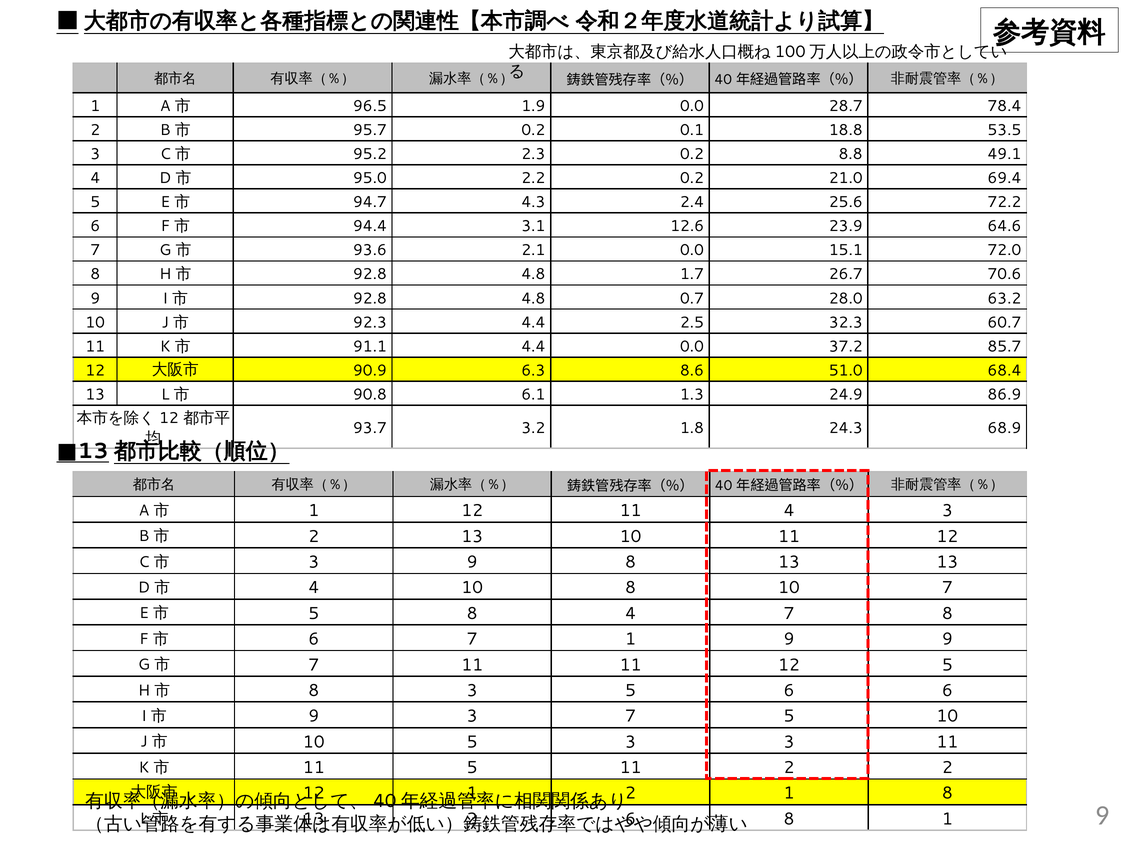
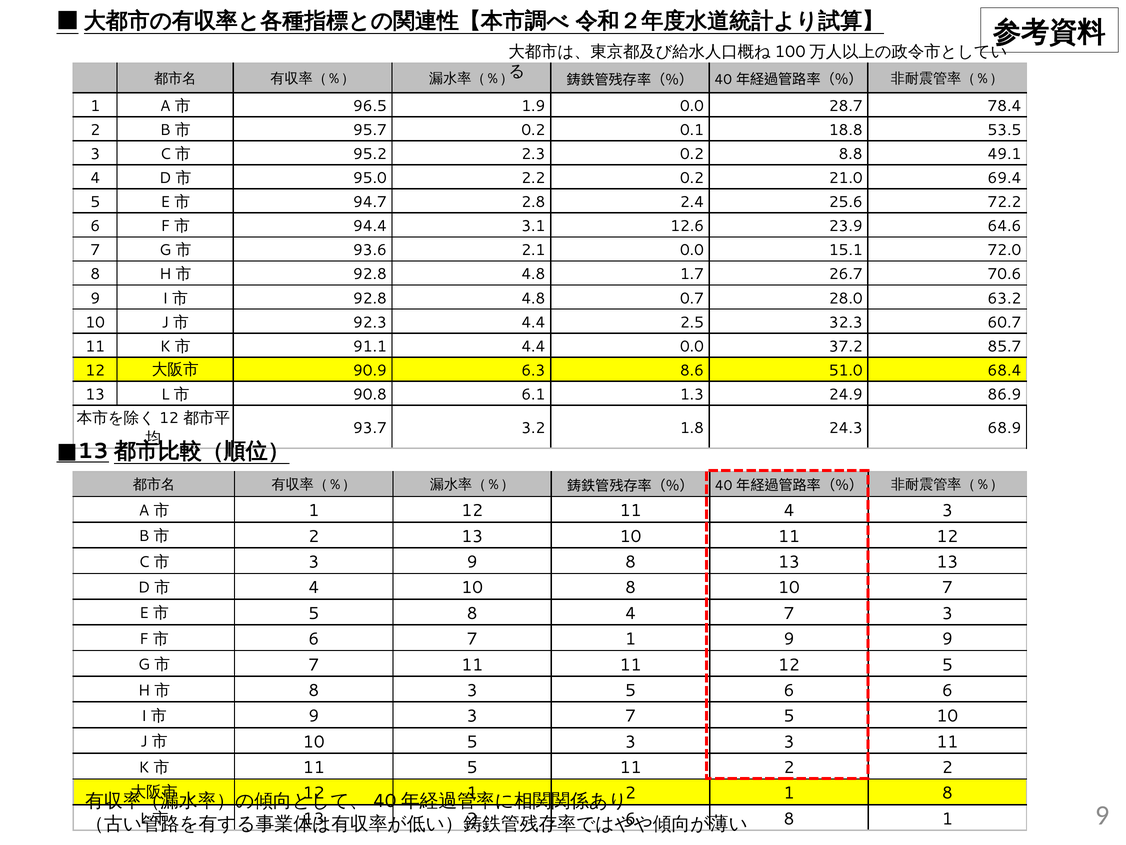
4.3: 4.3 -> 2.8
7 8: 8 -> 3
